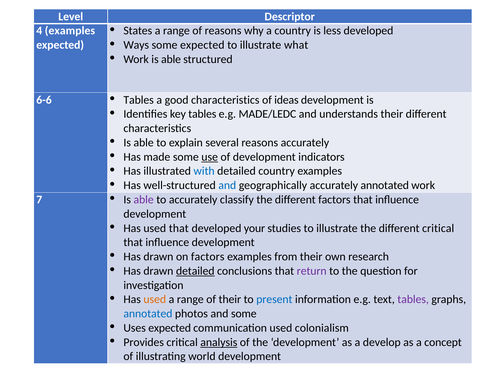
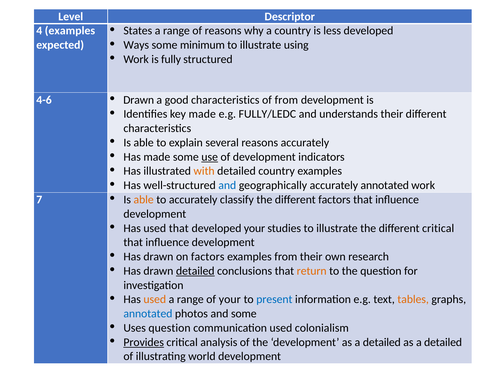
some expected: expected -> minimum
what: what -> using
Work is able: able -> fully
6-6: 6-6 -> 4-6
Tables at (139, 100): Tables -> Drawn
of ideas: ideas -> from
key tables: tables -> made
MADE/LEDC: MADE/LEDC -> FULLY/LEDC
with colour: blue -> orange
able at (144, 199) colour: purple -> orange
return colour: purple -> orange
of their: their -> your
tables at (413, 299) colour: purple -> orange
Uses expected: expected -> question
Provides underline: none -> present
analysis underline: present -> none
development as a develop: develop -> detailed
concept at (443, 342): concept -> detailed
